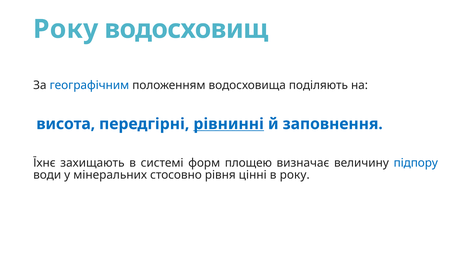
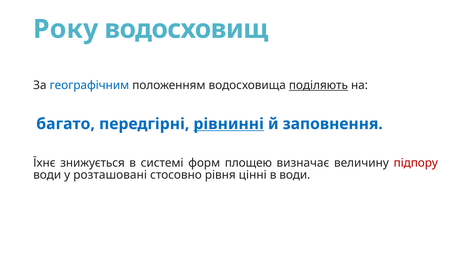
поділяють underline: none -> present
висота: висота -> багато
захищають: захищають -> знижується
підпору colour: blue -> red
мінеральних: мінеральних -> розташовані
в року: року -> води
